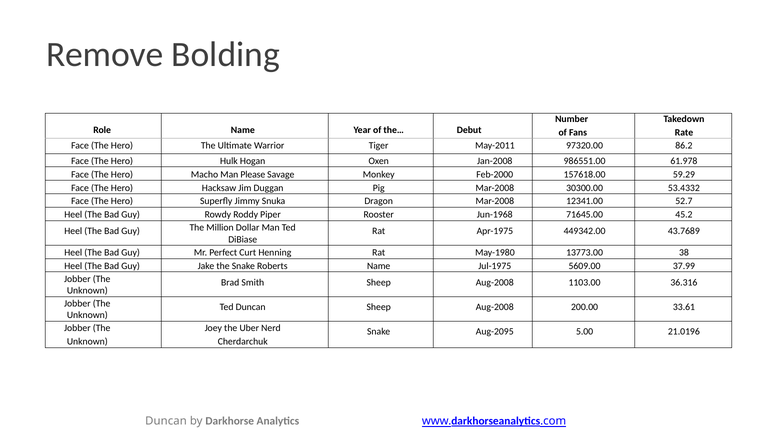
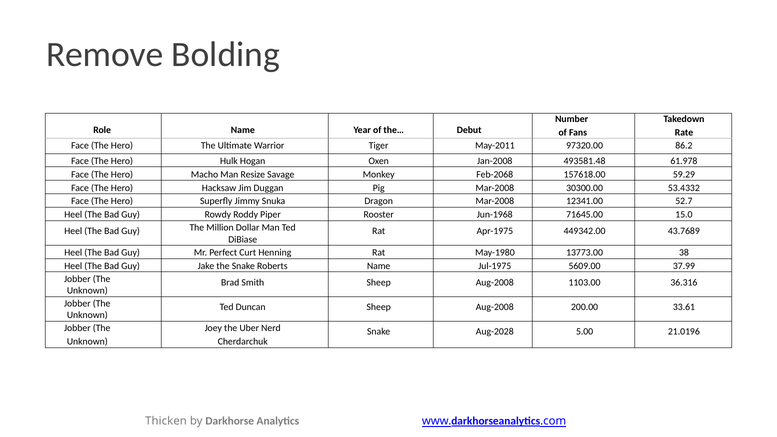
986551.00: 986551.00 -> 493581.48
Please: Please -> Resize
Feb-2000: Feb-2000 -> Feb-2068
45.2: 45.2 -> 15.0
Aug-2095: Aug-2095 -> Aug-2028
Duncan at (166, 421): Duncan -> Thicken
